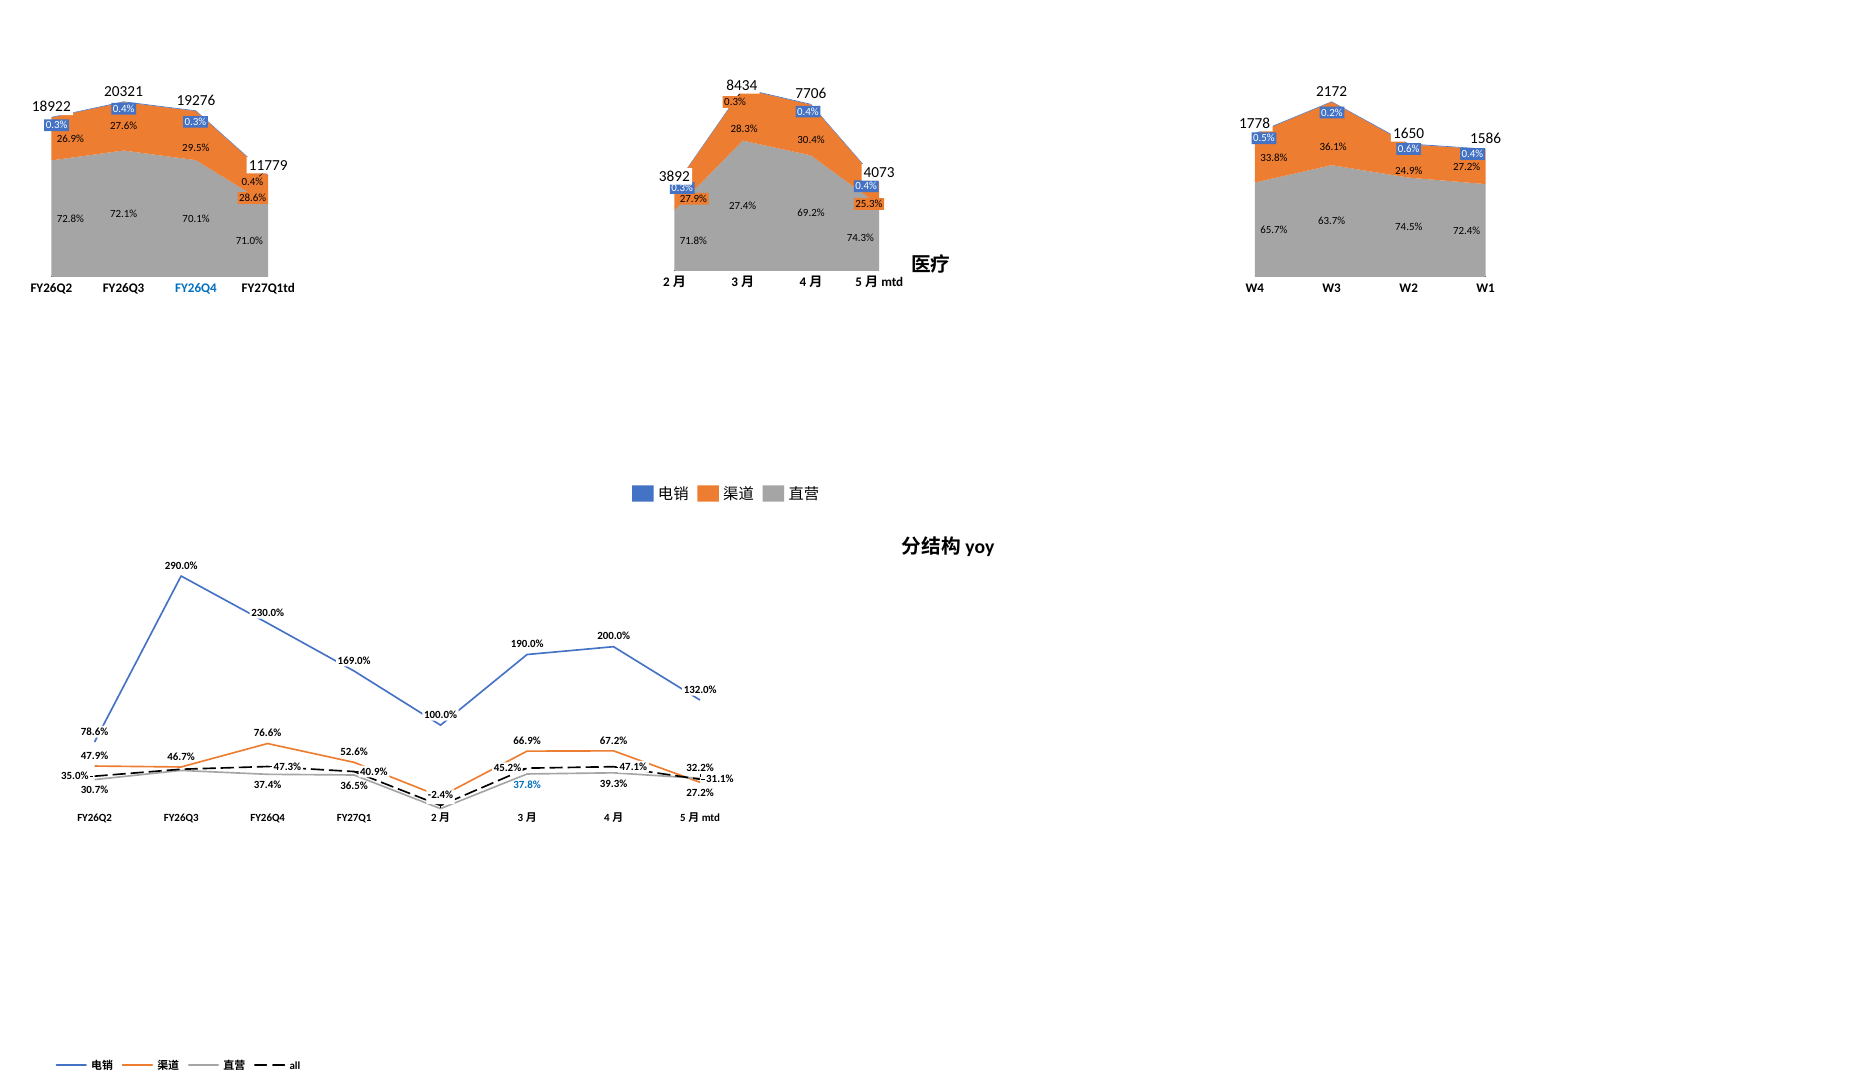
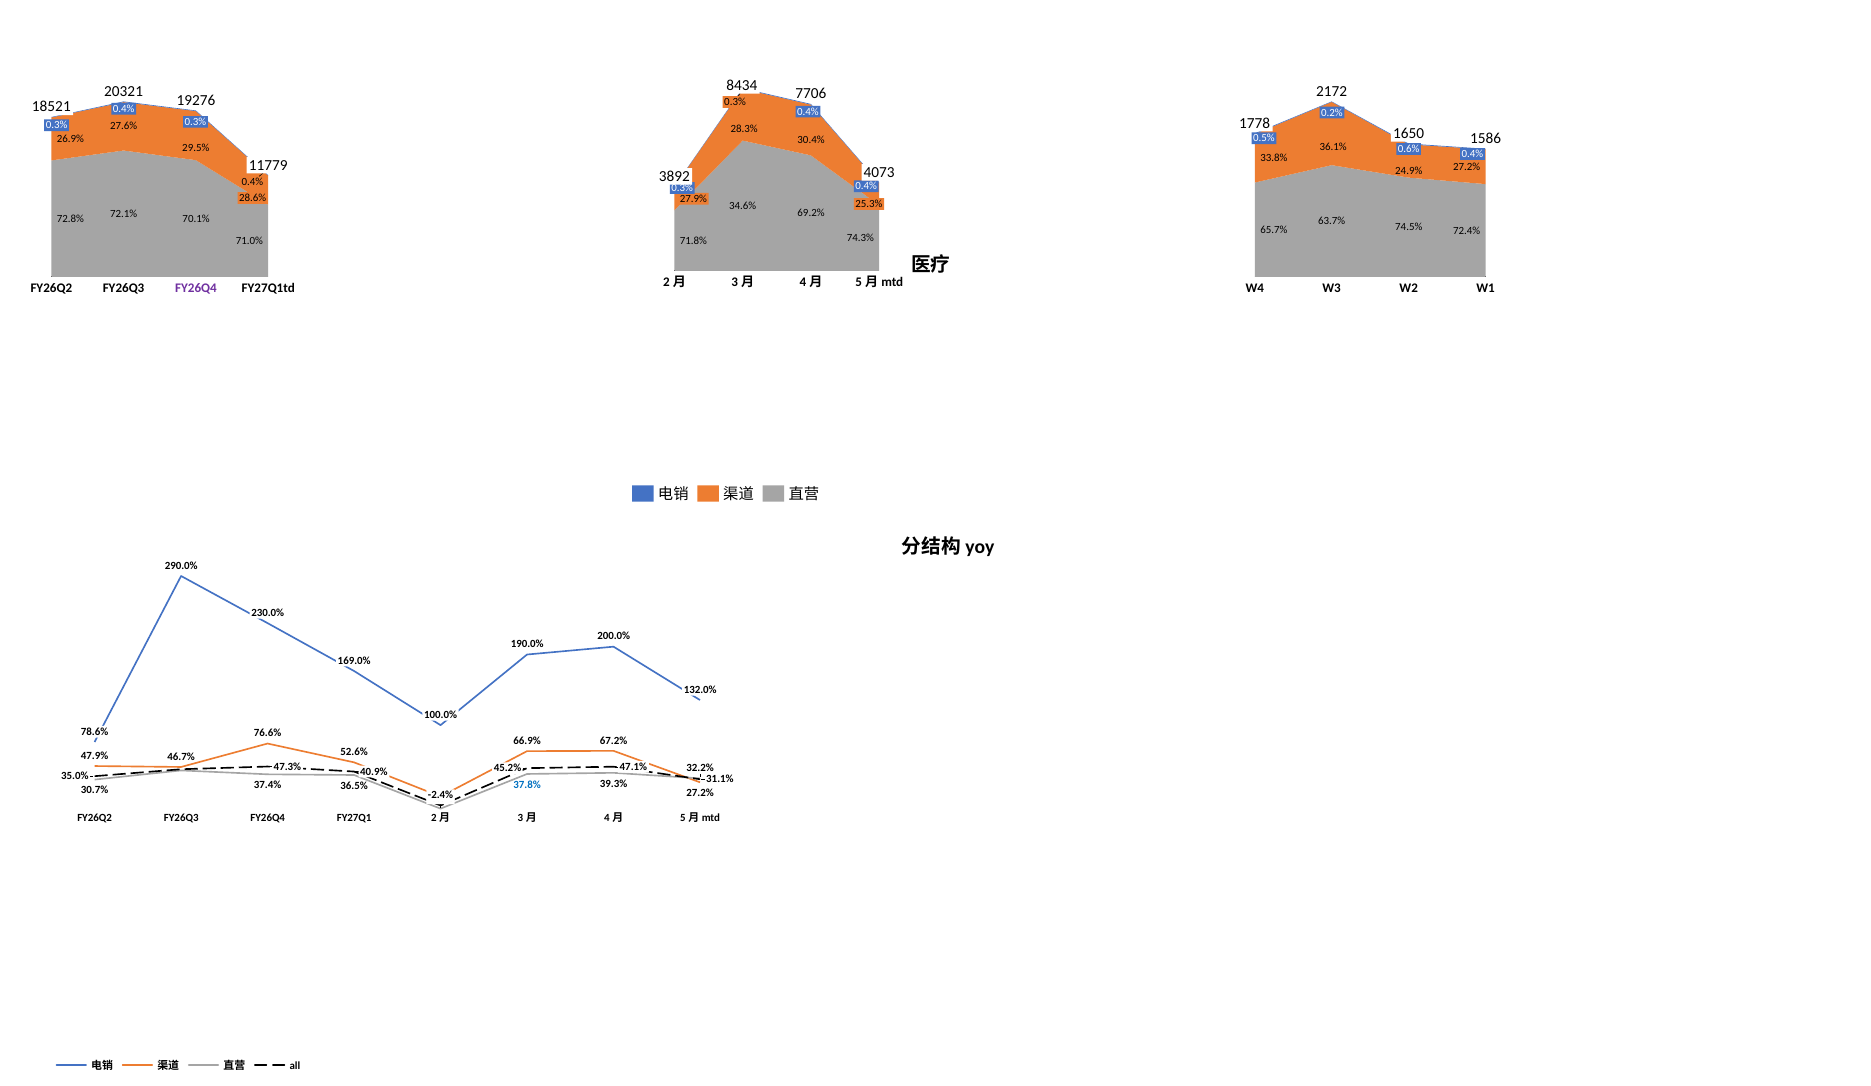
18922: 18922 -> 18521
27.4%: 27.4% -> 34.6%
FY26Q4 at (196, 288) colour: blue -> purple
